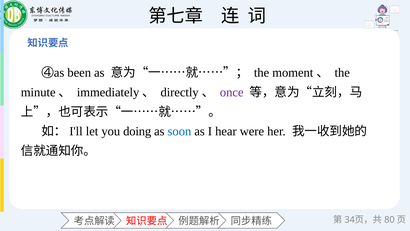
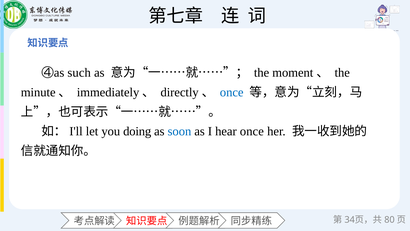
been: been -> such
once at (232, 92) colour: purple -> blue
hear were: were -> once
